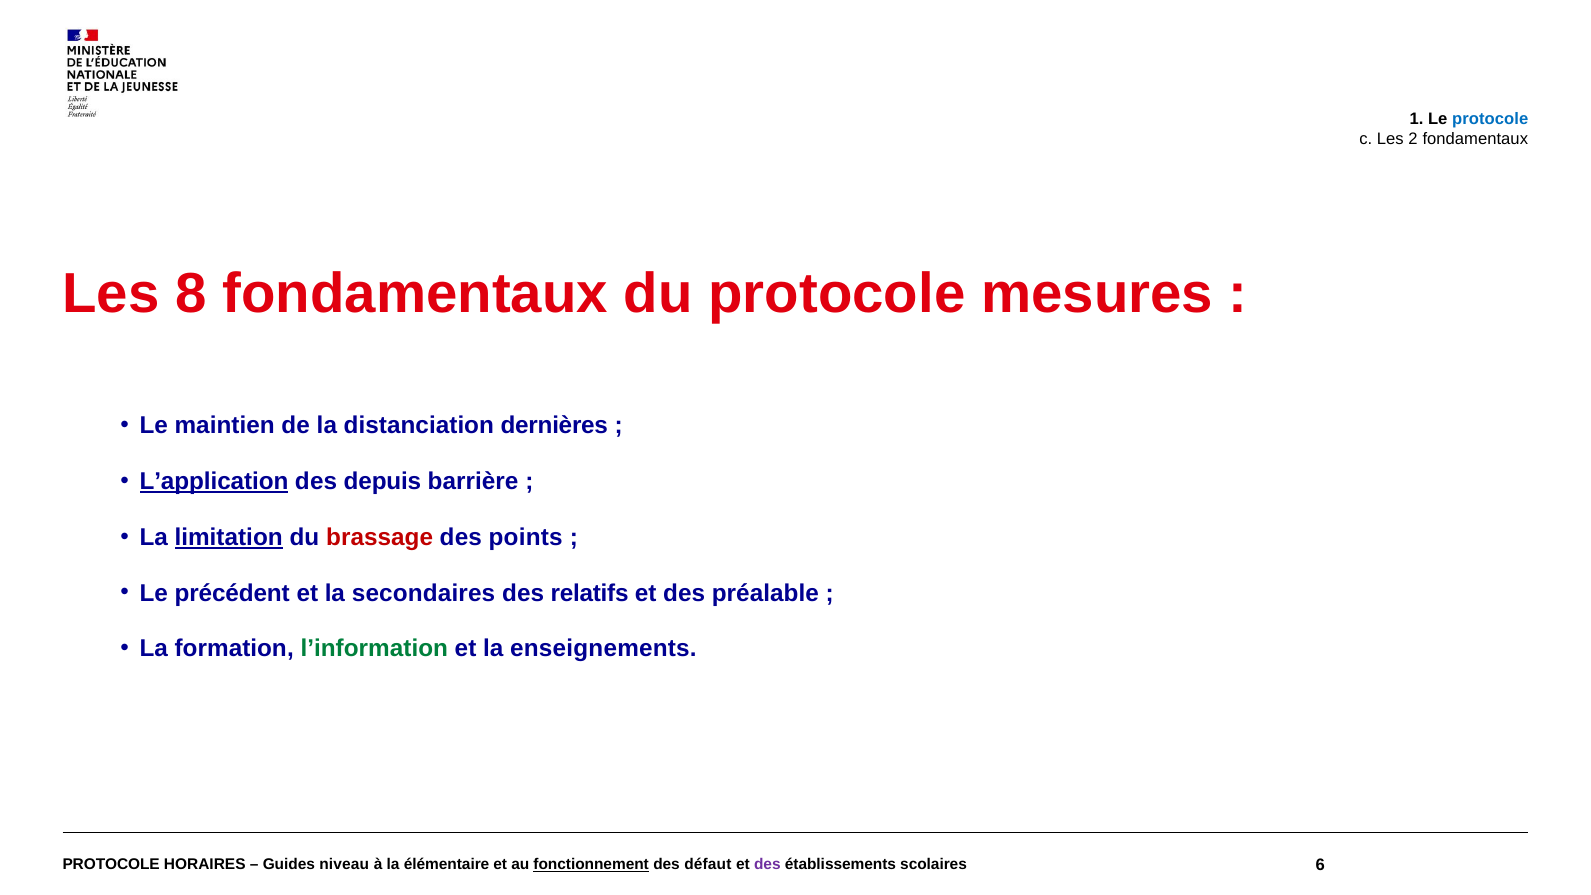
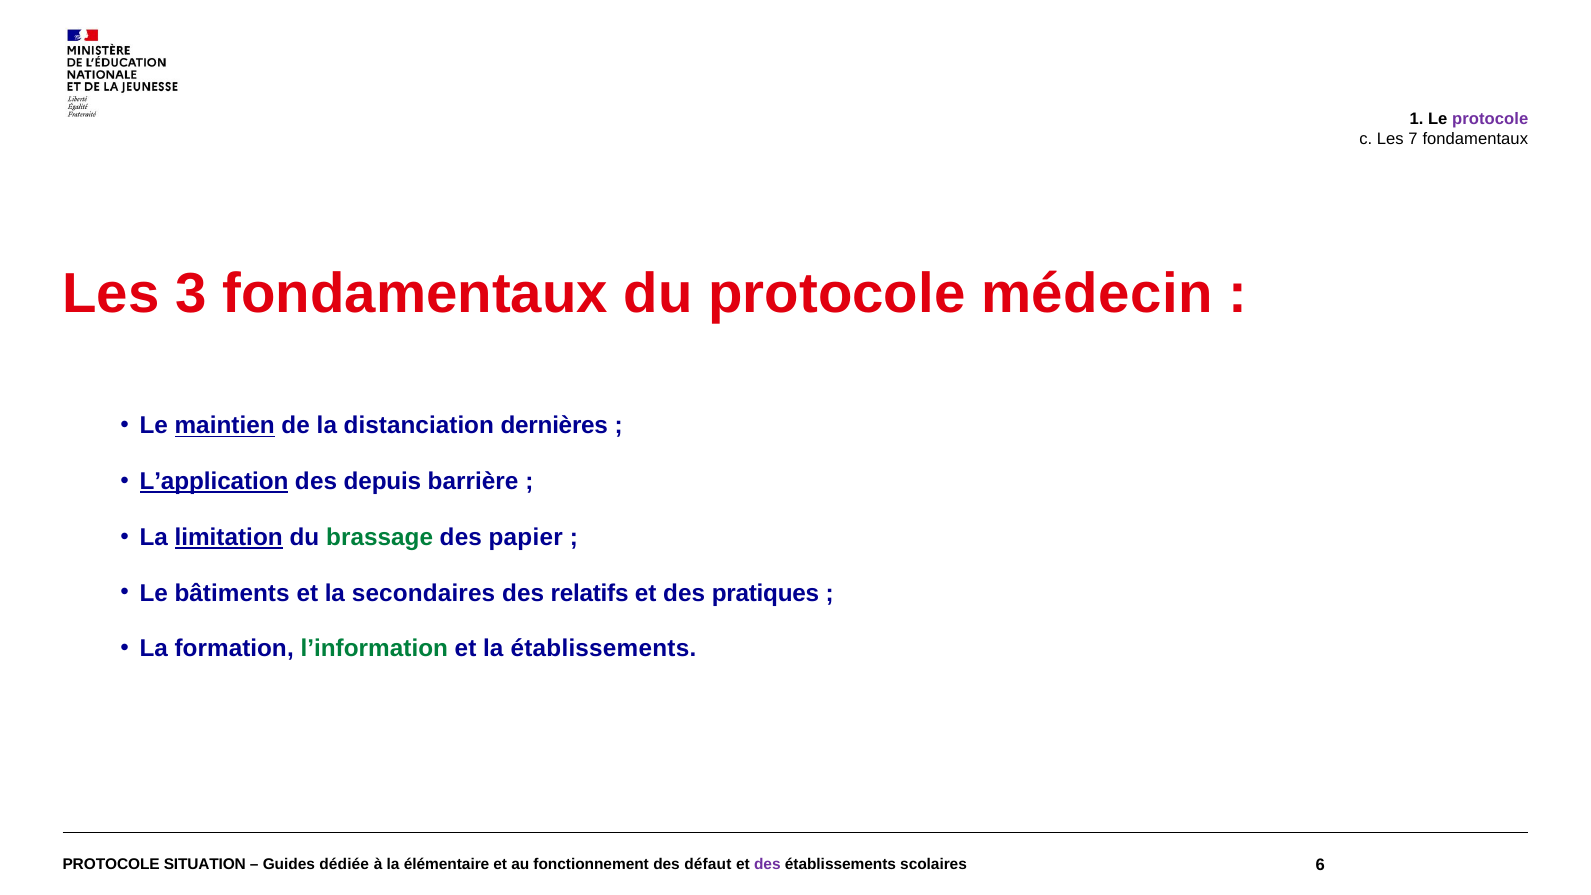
protocole at (1490, 119) colour: blue -> purple
2: 2 -> 7
8: 8 -> 3
mesures: mesures -> médecin
maintien underline: none -> present
brassage colour: red -> green
points: points -> papier
précédent: précédent -> bâtiments
préalable: préalable -> pratiques
la enseignements: enseignements -> établissements
HORAIRES: HORAIRES -> SITUATION
niveau: niveau -> dédiée
fonctionnement underline: present -> none
